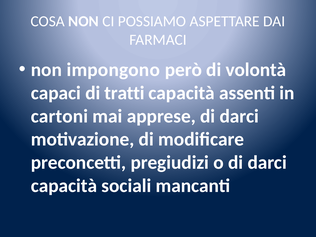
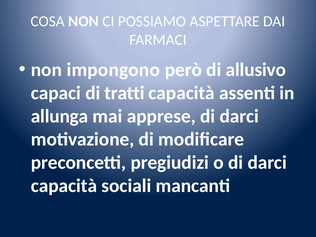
volontà: volontà -> allusivo
cartoni: cartoni -> allunga
